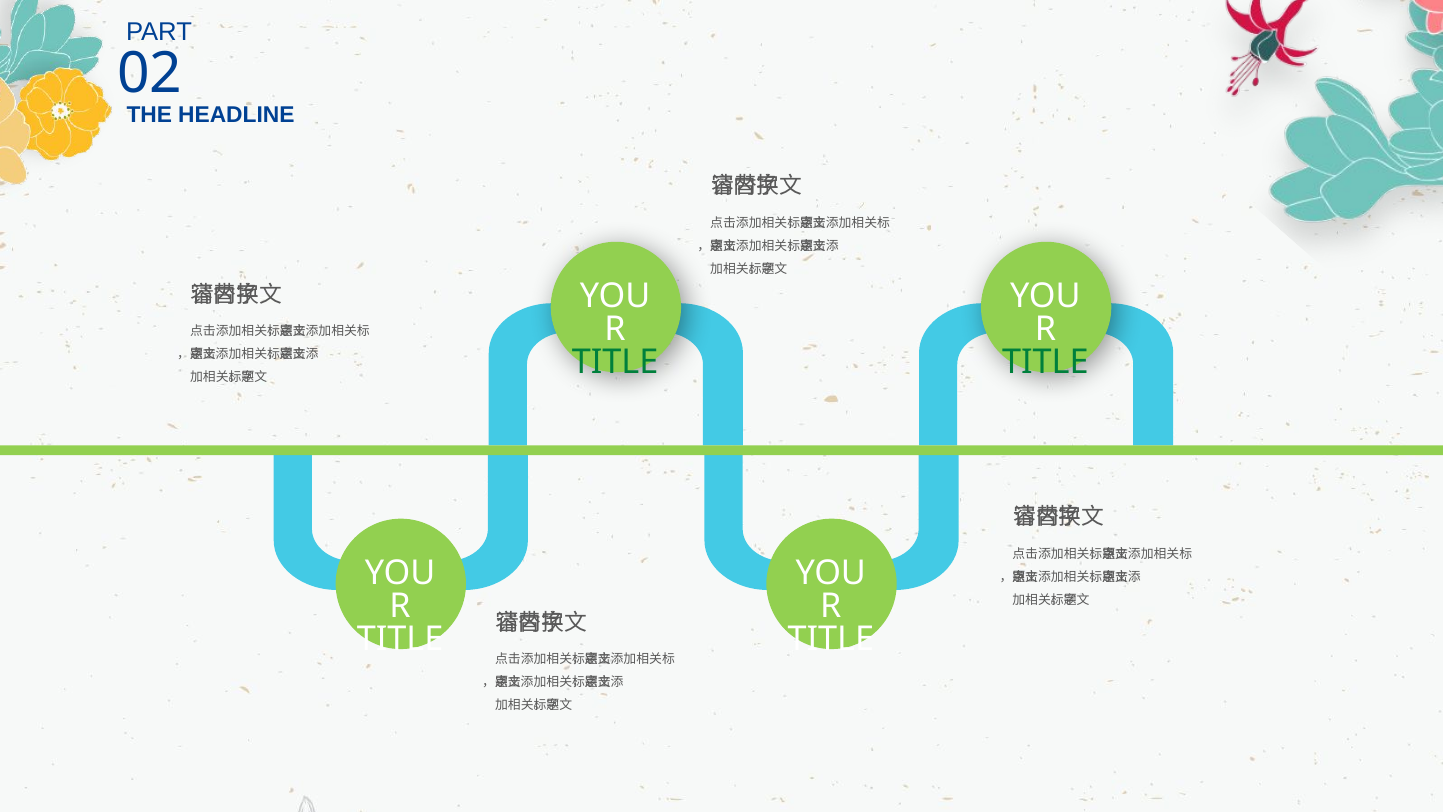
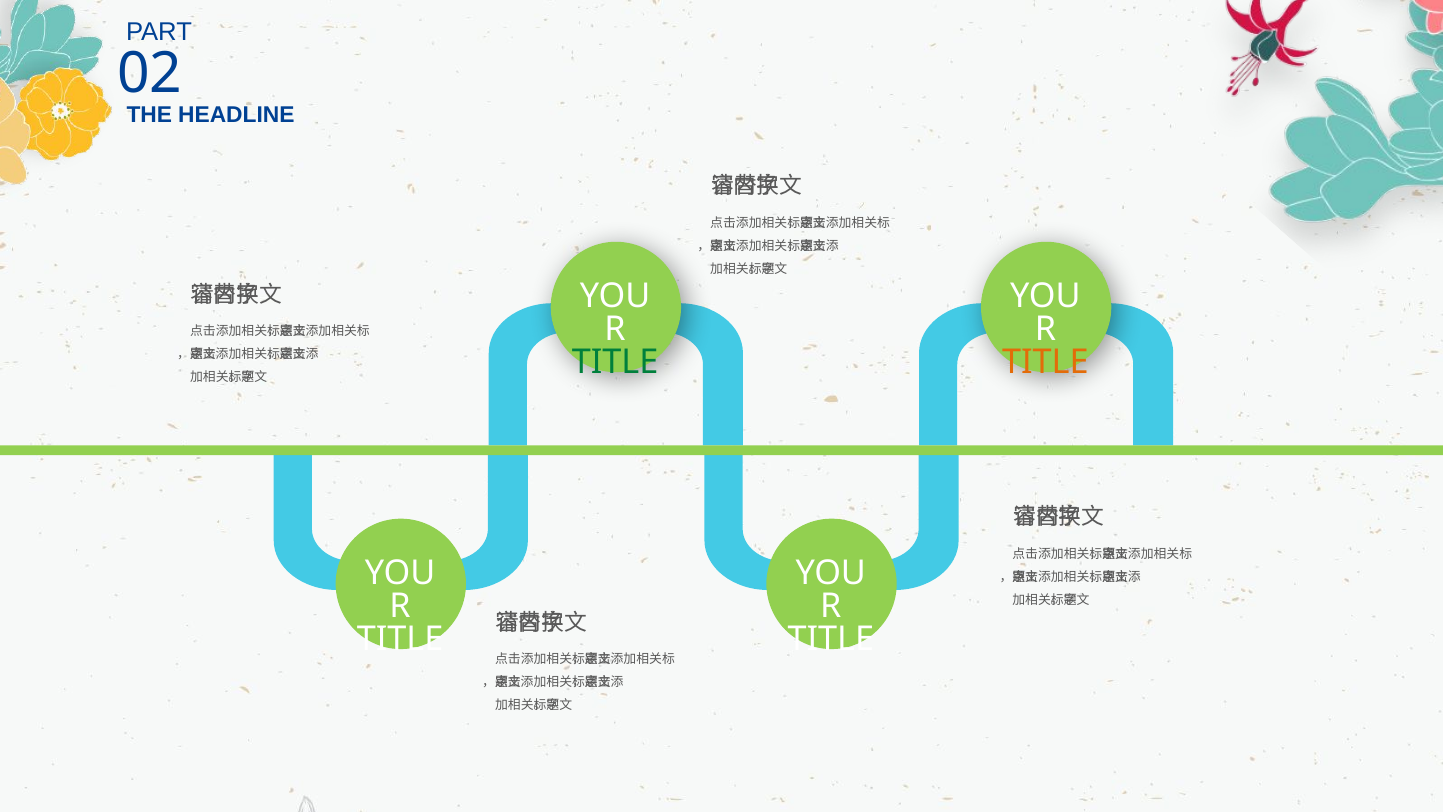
TITLE at (1045, 362) colour: green -> orange
